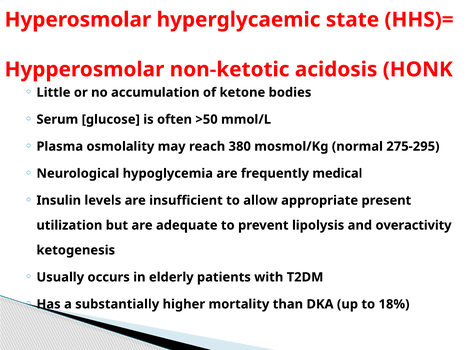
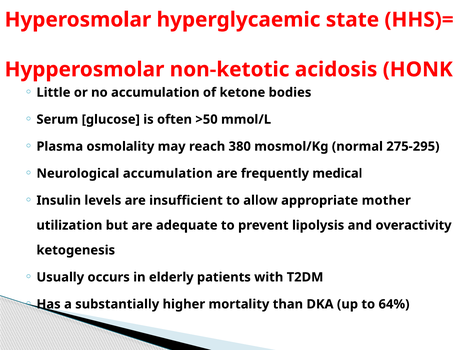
Neurological hypoglycemia: hypoglycemia -> accumulation
present: present -> mother
18%: 18% -> 64%
